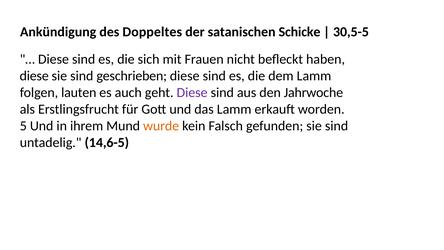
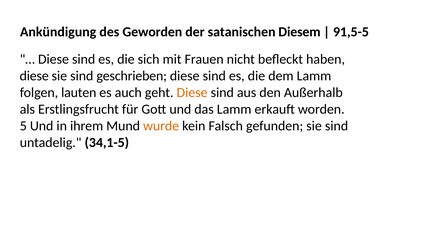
Doppeltes: Doppeltes -> Geworden
Schicke: Schicke -> Diesem
30,5-5: 30,5-5 -> 91,5-5
Diese at (192, 92) colour: purple -> orange
Jahrwoche: Jahrwoche -> Außerhalb
14,6-5: 14,6-5 -> 34,1-5
